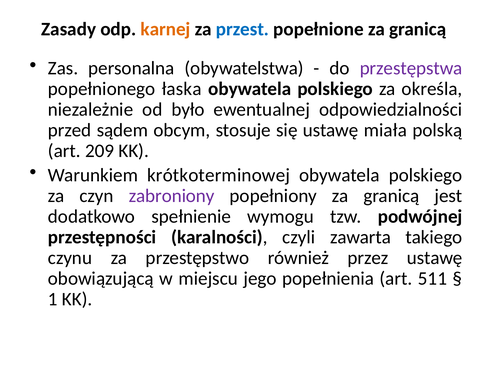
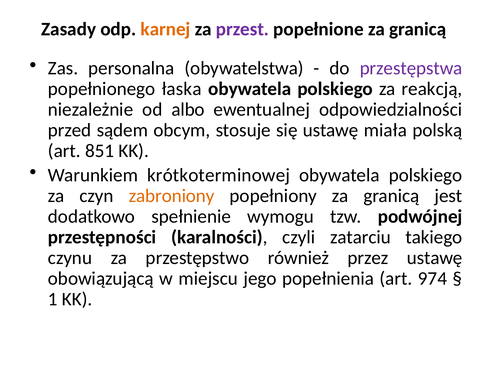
przest colour: blue -> purple
określa: określa -> reakcją
było: było -> albo
209: 209 -> 851
zabroniony colour: purple -> orange
zawarta: zawarta -> zatarciu
511: 511 -> 974
